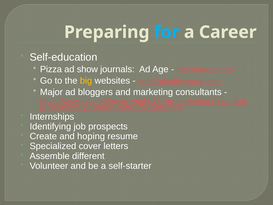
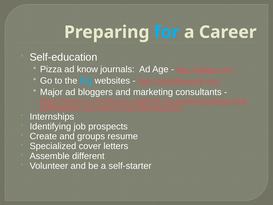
show: show -> know
big colour: yellow -> light blue
hoping: hoping -> groups
